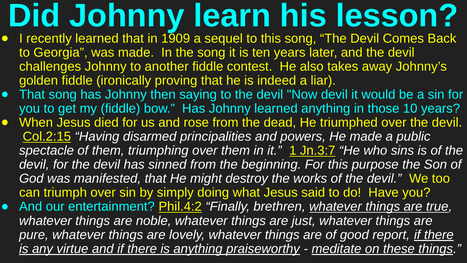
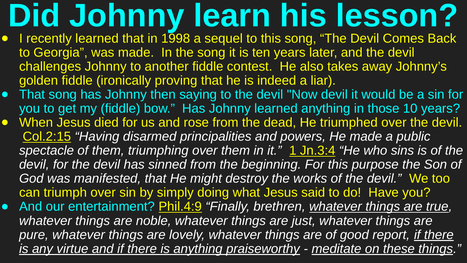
1909: 1909 -> 1998
Jn.3:7: Jn.3:7 -> Jn.3:4
Phil.4:2: Phil.4:2 -> Phil.4:9
